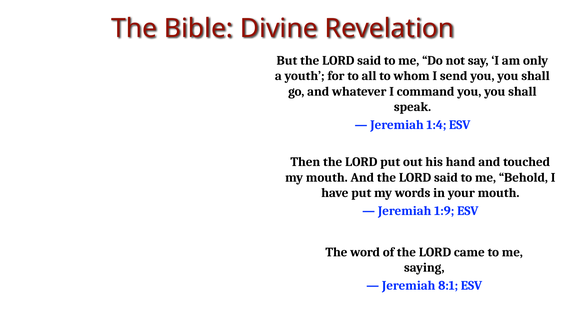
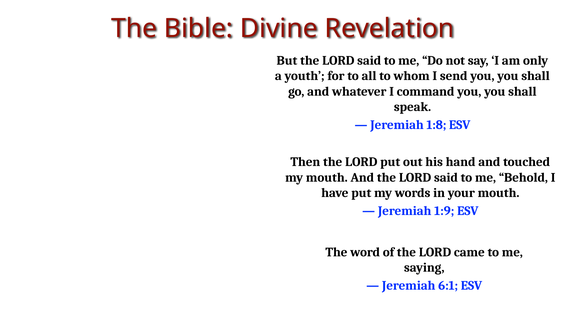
1:4: 1:4 -> 1:8
8:1: 8:1 -> 6:1
